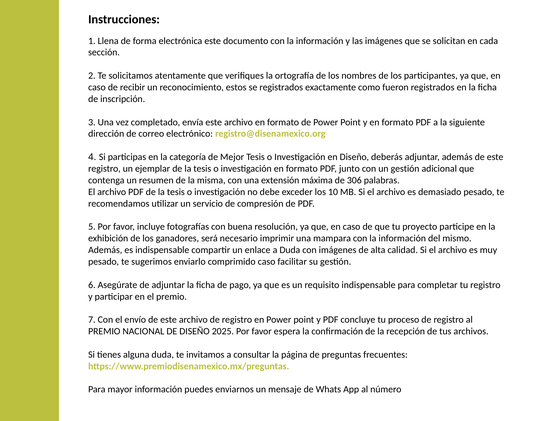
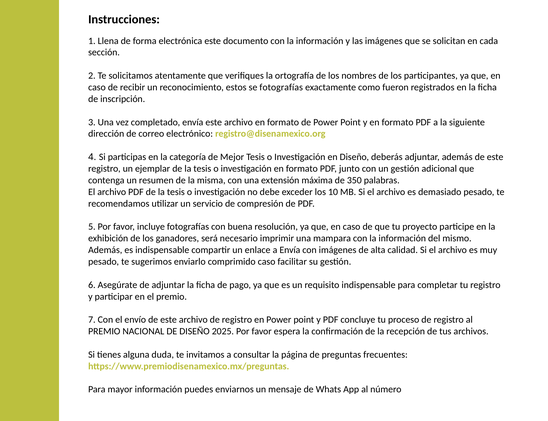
se registrados: registrados -> fotografías
306: 306 -> 350
a Duda: Duda -> Envía
